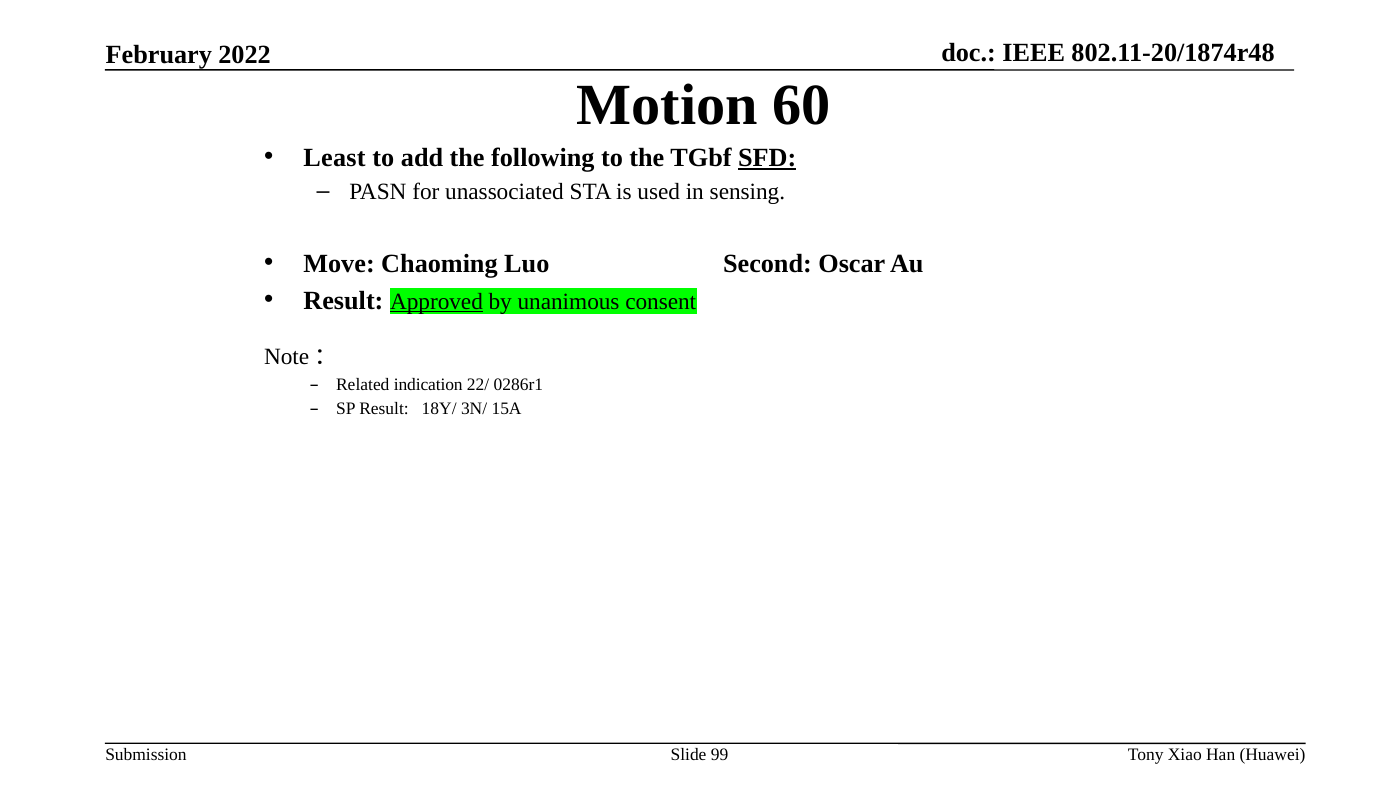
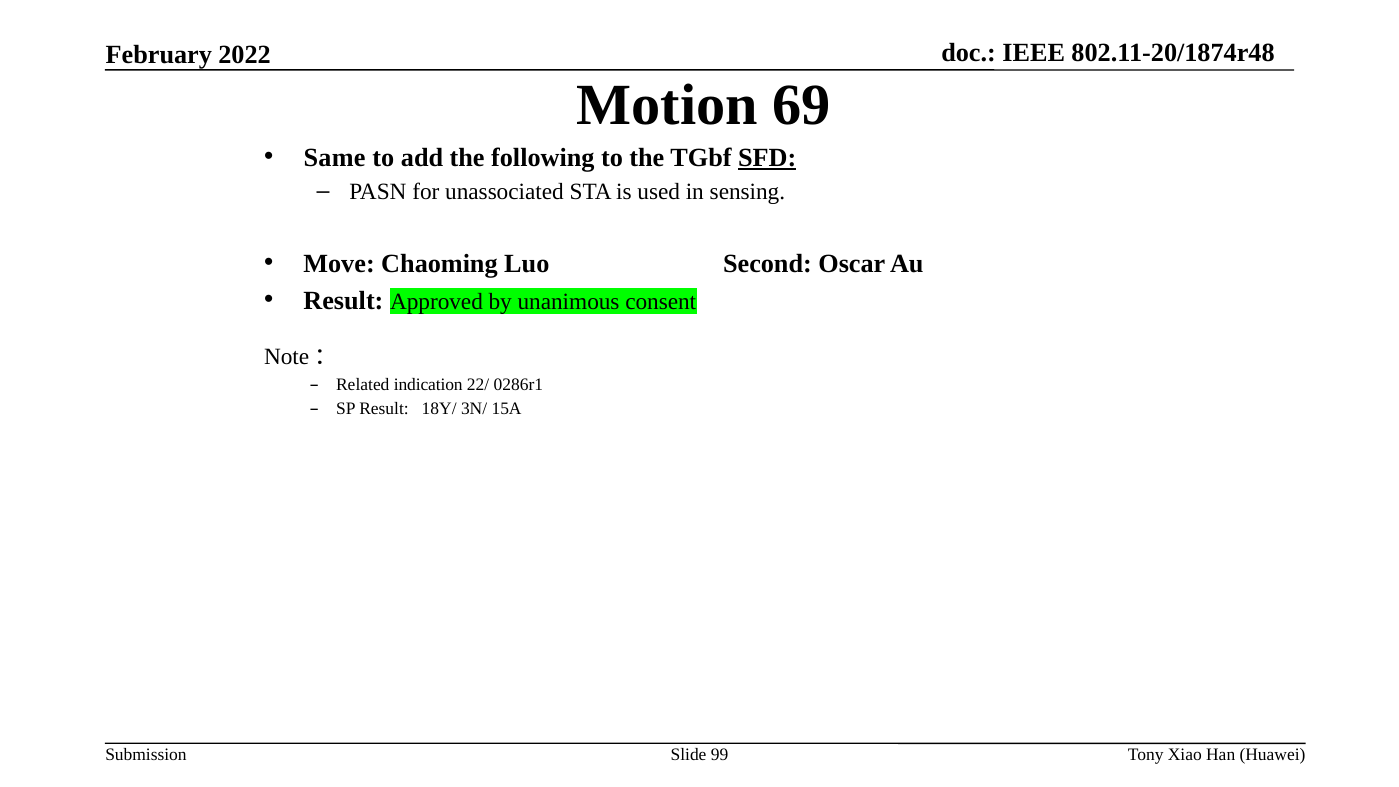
60: 60 -> 69
Least: Least -> Same
Approved underline: present -> none
